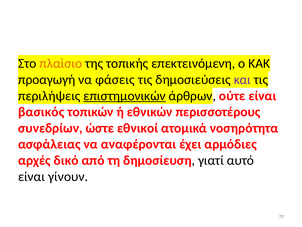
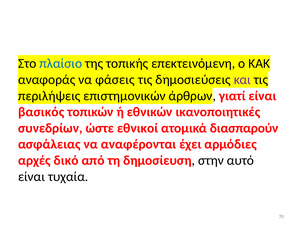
πλαίσιο colour: orange -> blue
προαγωγή: προαγωγή -> αναφοράς
επιστημονικών underline: present -> none
ούτε: ούτε -> γιατί
περισσοτέρους: περισσοτέρους -> ικανοποιητικές
νοσηρότητα: νοσηρότητα -> διασπαρούν
γιατί: γιατί -> στην
γίνουν: γίνουν -> τυχαία
